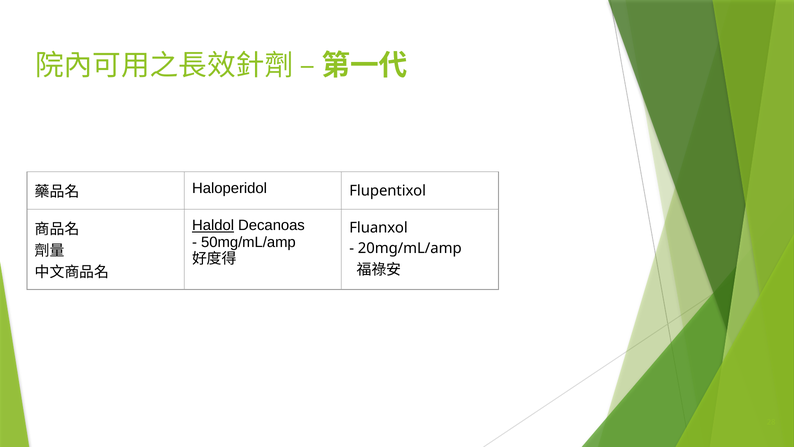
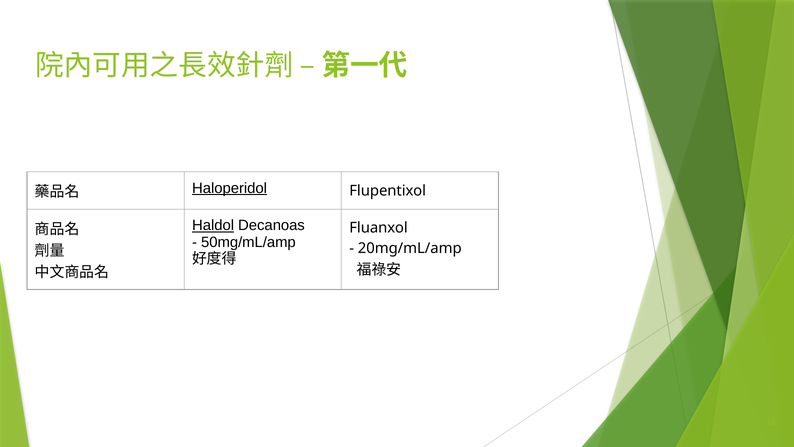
Haloperidol underline: none -> present
